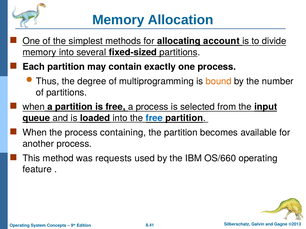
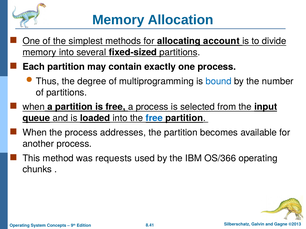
bound colour: orange -> blue
containing: containing -> addresses
OS/660: OS/660 -> OS/366
feature: feature -> chunks
